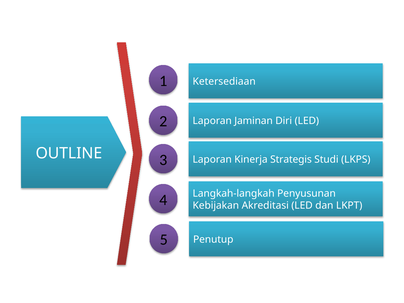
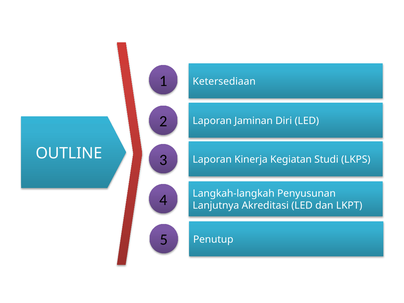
Strategis: Strategis -> Kegiatan
Kebijakan: Kebijakan -> Lanjutnya
